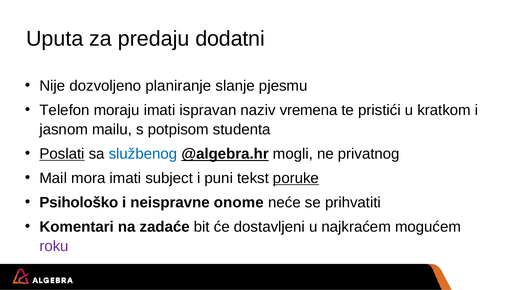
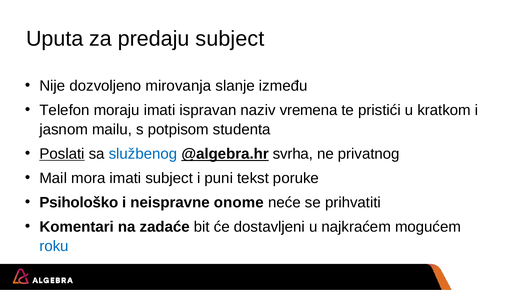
predaju dodatni: dodatni -> subject
planiranje: planiranje -> mirovanja
pjesmu: pjesmu -> između
mogli: mogli -> svrha
poruke underline: present -> none
roku colour: purple -> blue
